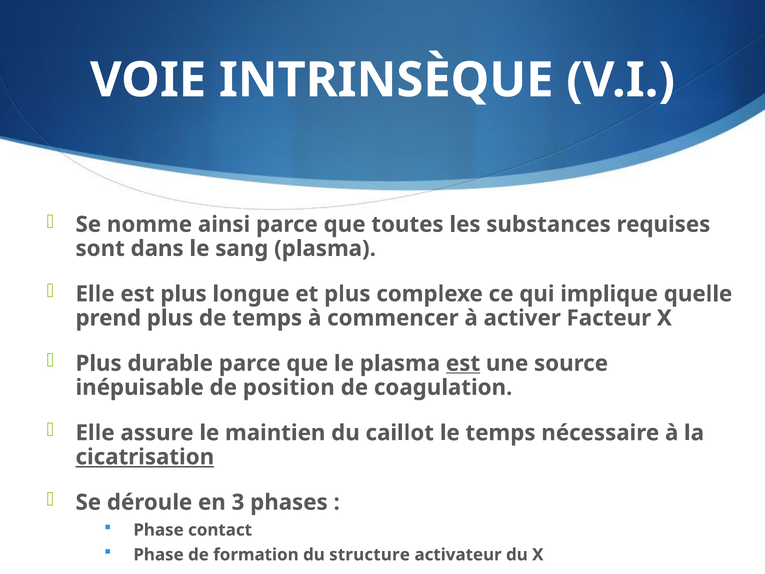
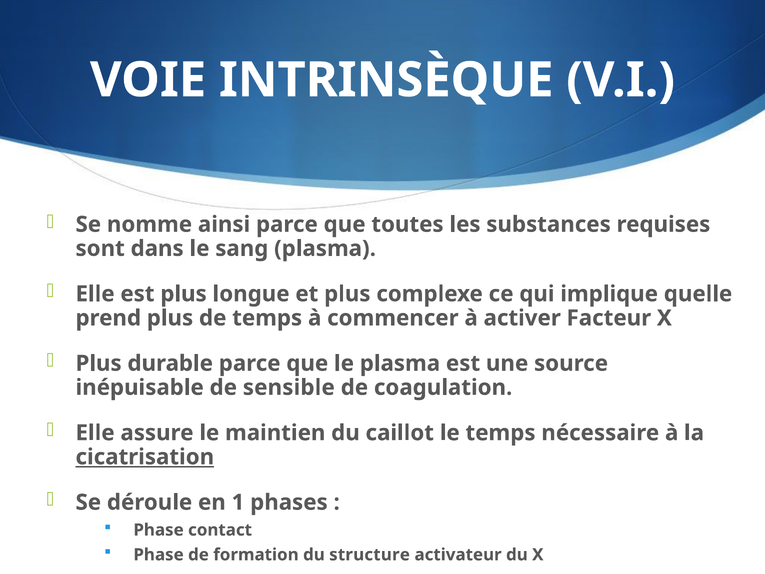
est at (463, 363) underline: present -> none
position: position -> sensible
3: 3 -> 1
